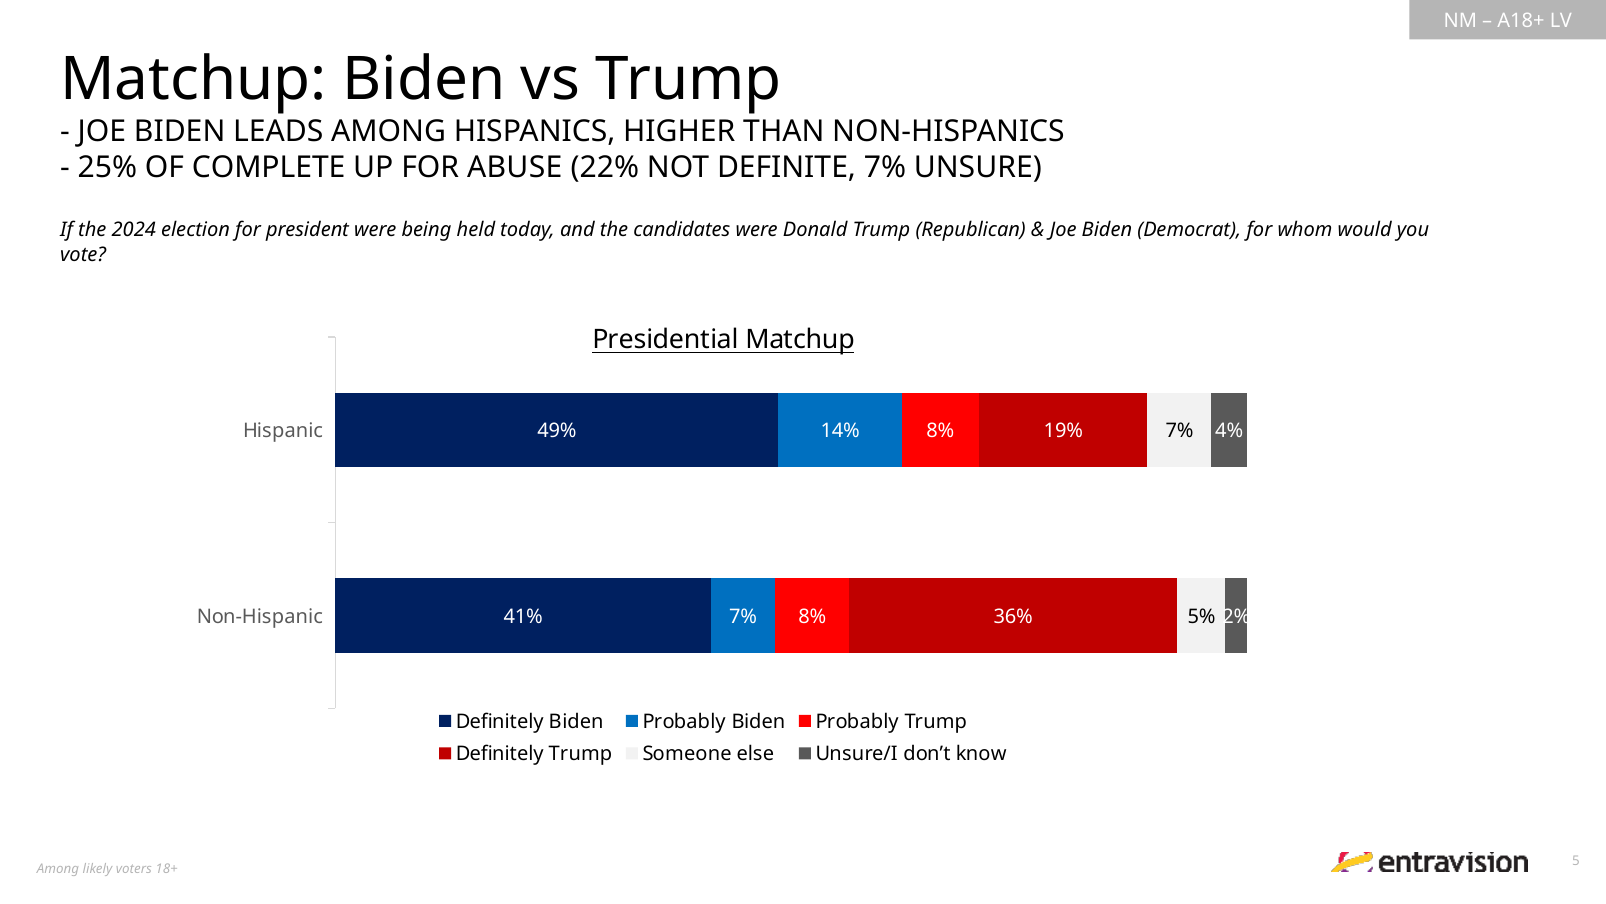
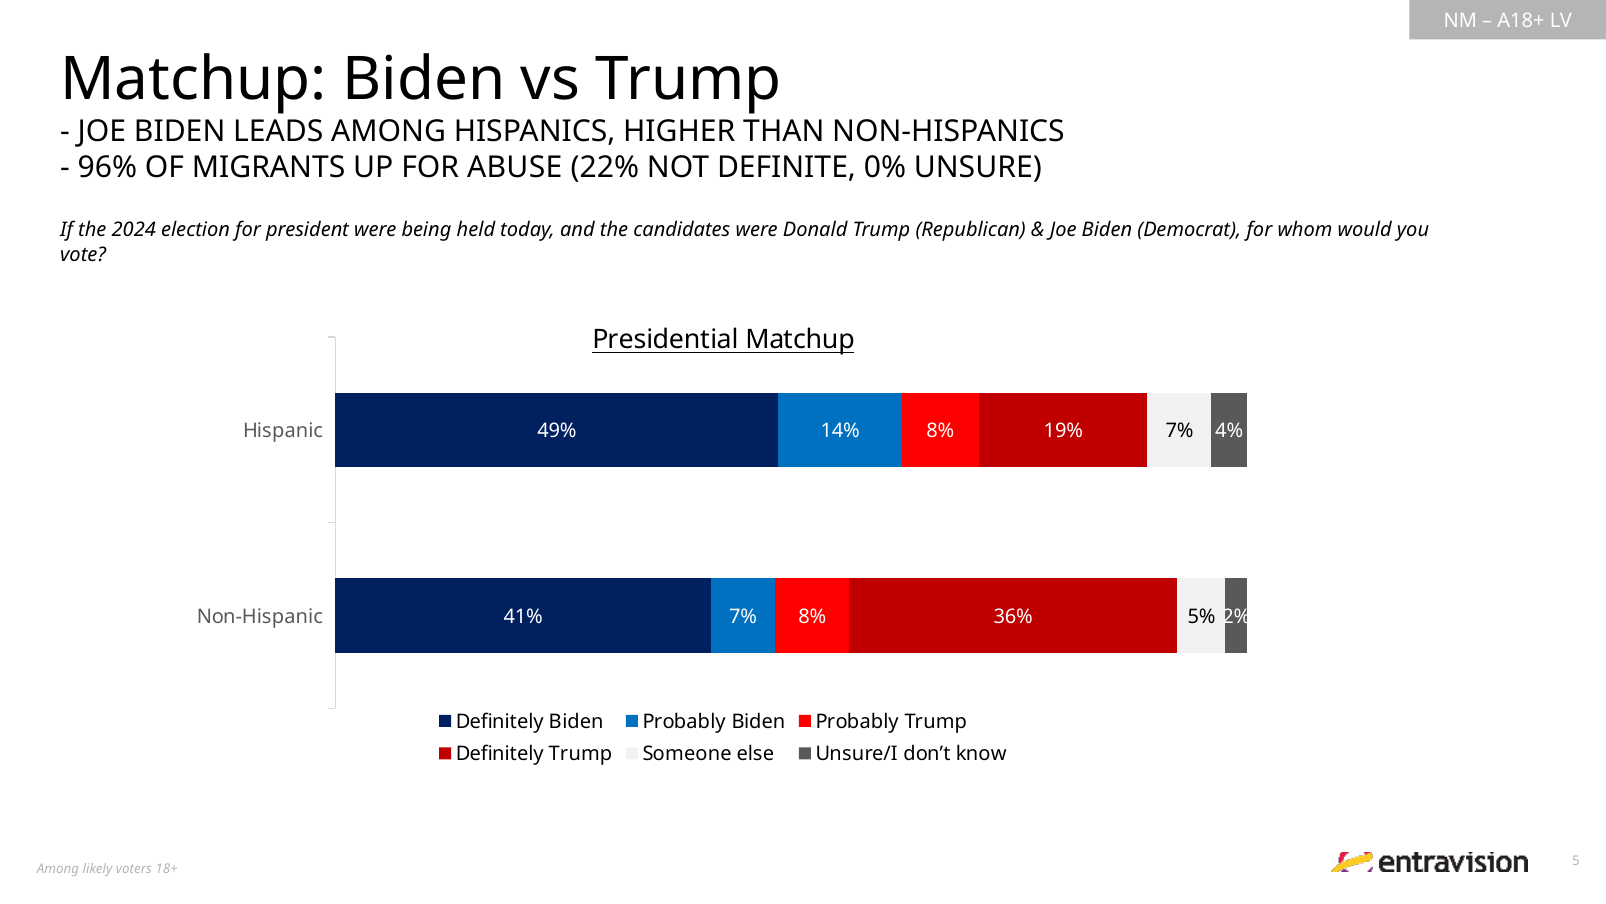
25%: 25% -> 96%
COMPLETE: COMPLETE -> MIGRANTS
DEFINITE 7%: 7% -> 0%
